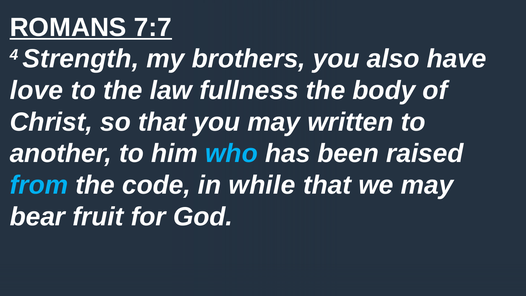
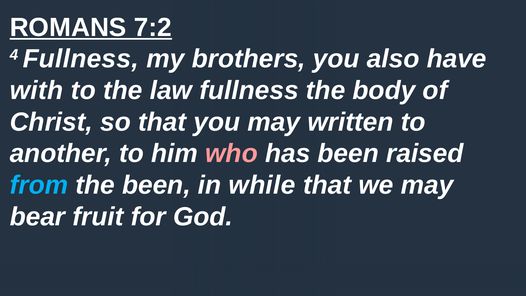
7:7: 7:7 -> 7:2
4 Strength: Strength -> Fullness
love: love -> with
who colour: light blue -> pink
the code: code -> been
